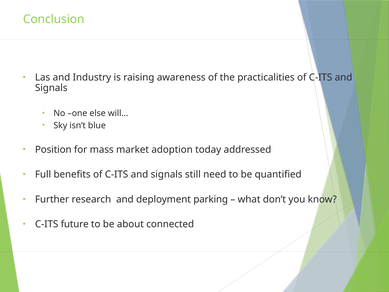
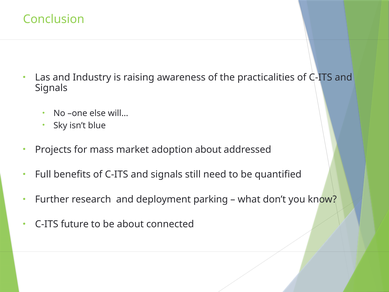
Position: Position -> Projects
adoption today: today -> about
